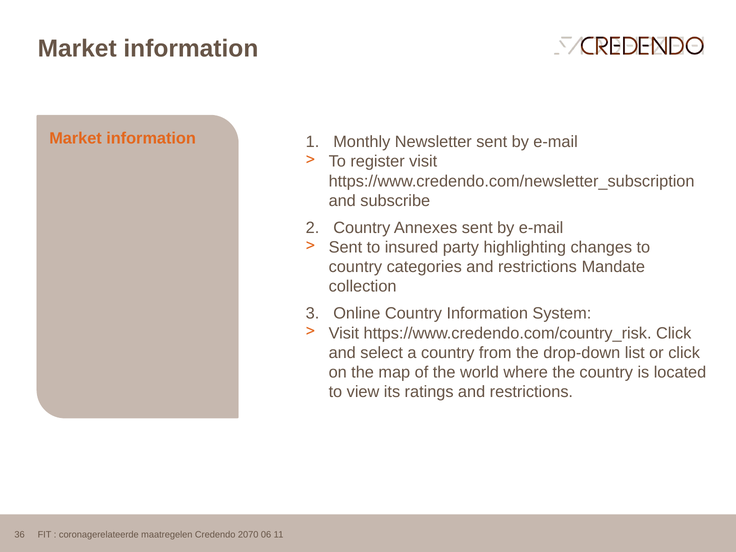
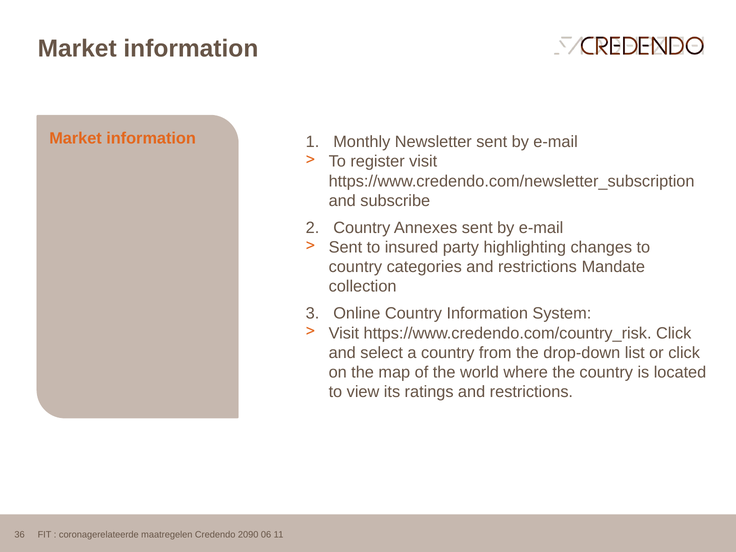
2070: 2070 -> 2090
